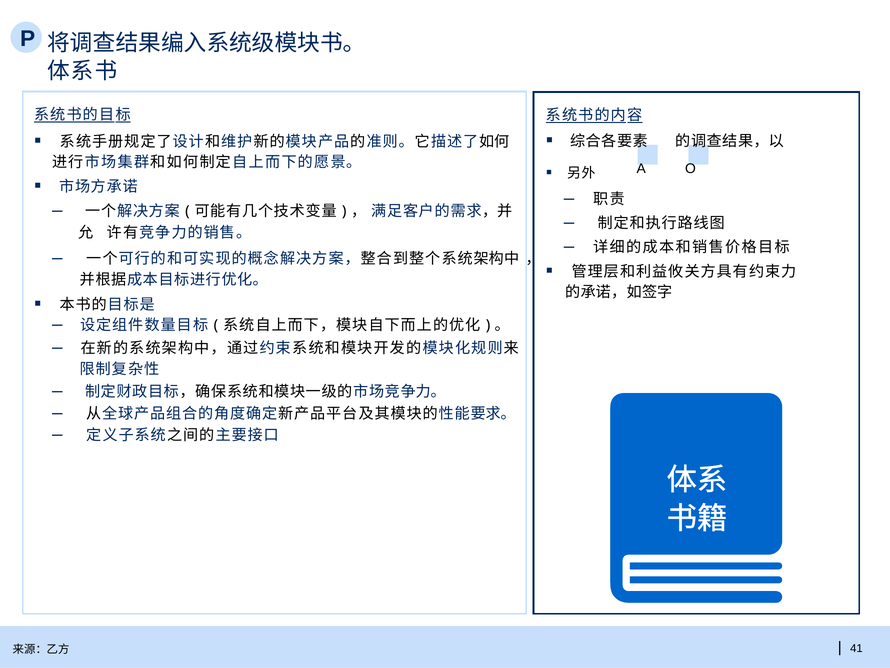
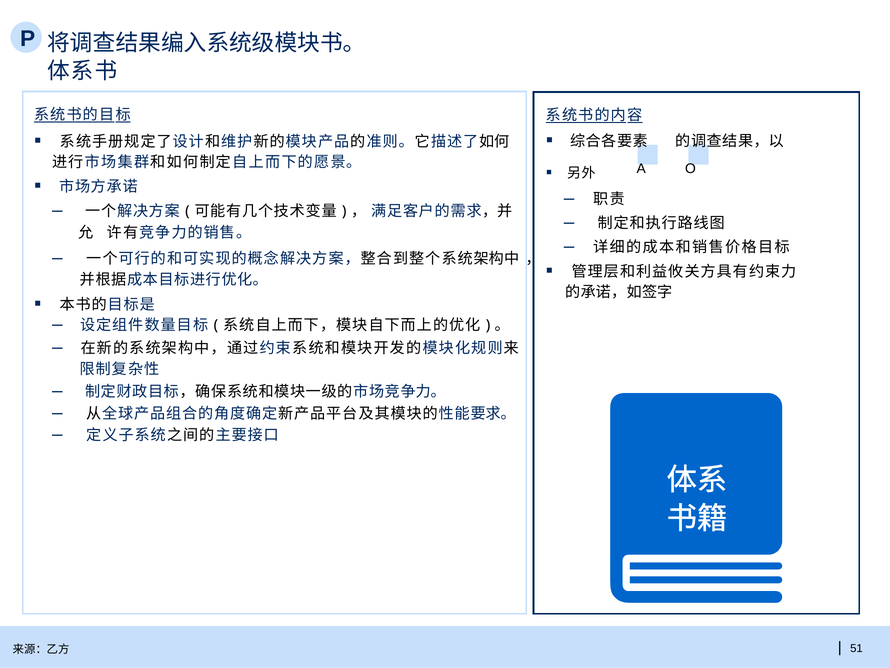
41: 41 -> 51
